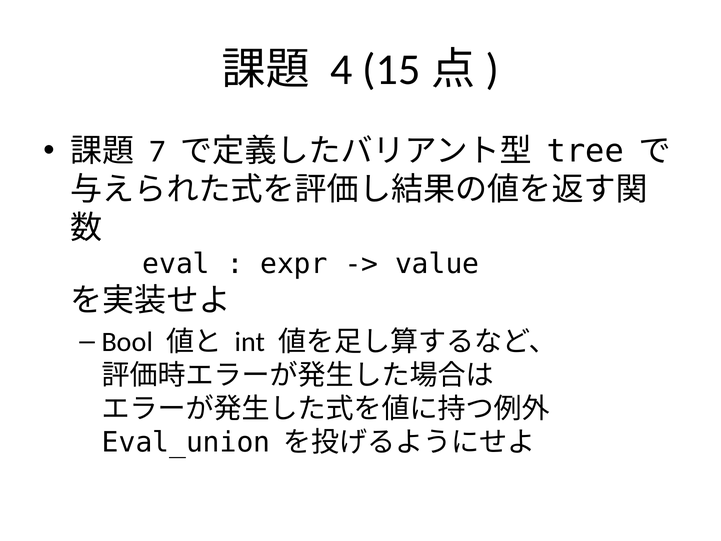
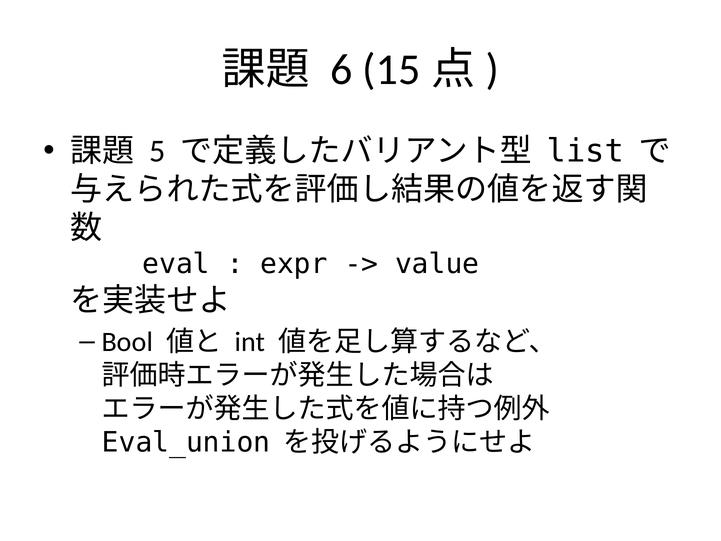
4: 4 -> 6
7: 7 -> 5
tree: tree -> list
